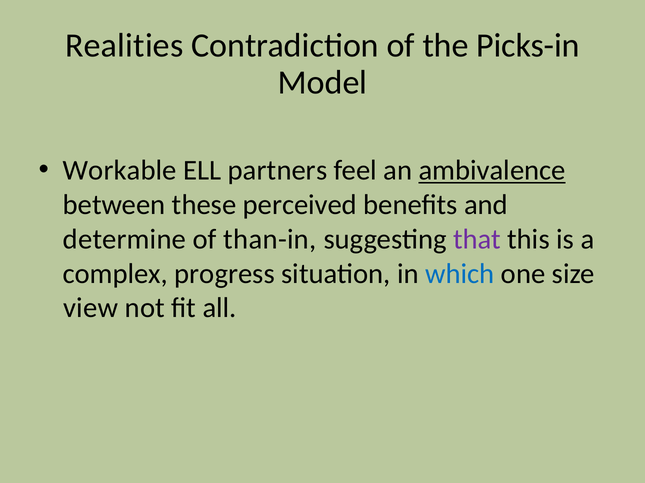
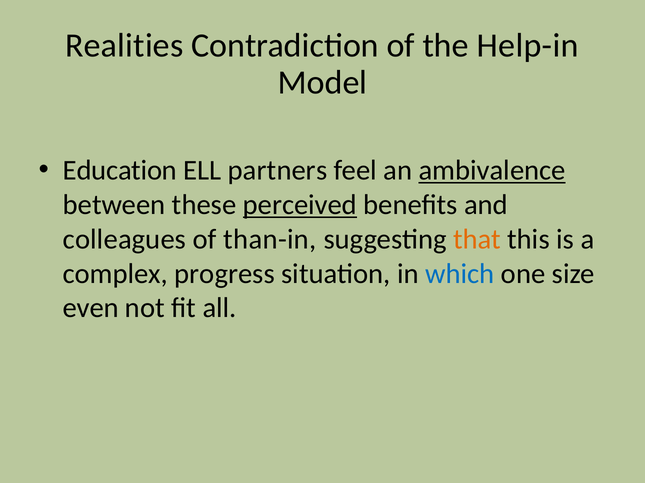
Picks-in: Picks-in -> Help-in
Workable: Workable -> Education
perceived underline: none -> present
determine: determine -> colleagues
that colour: purple -> orange
view: view -> even
